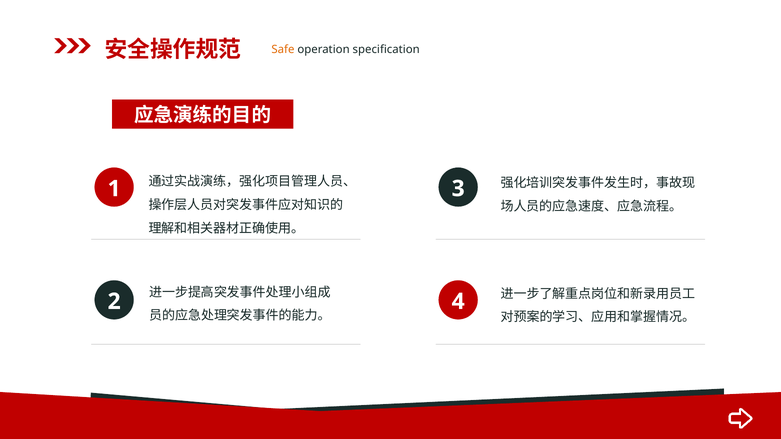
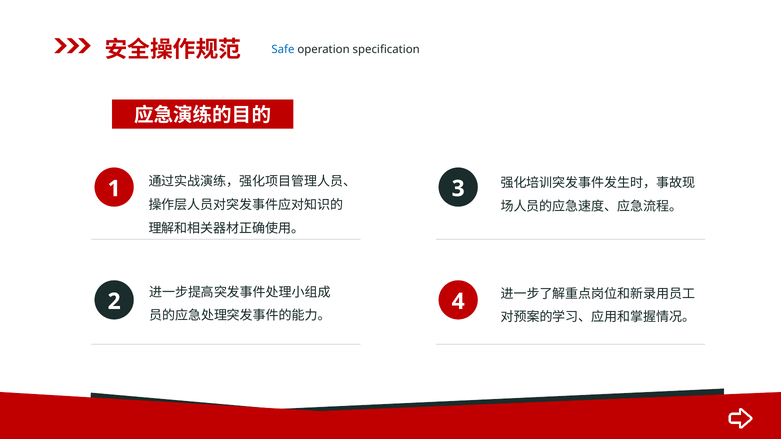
Safe colour: orange -> blue
